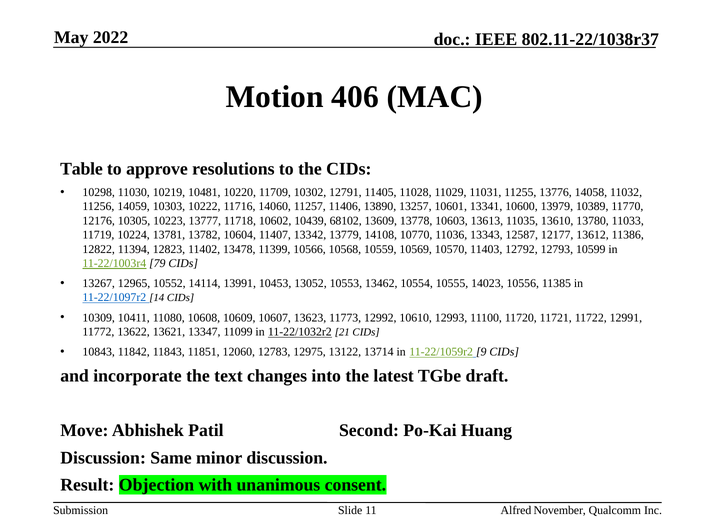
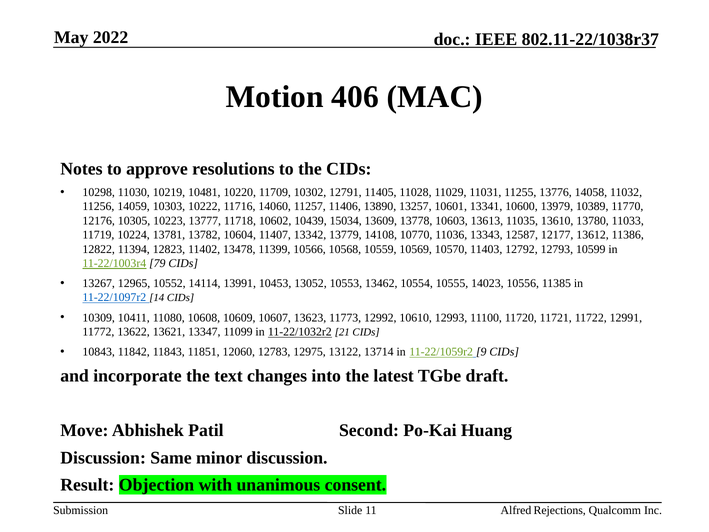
Table: Table -> Notes
68102: 68102 -> 15034
November: November -> Rejections
